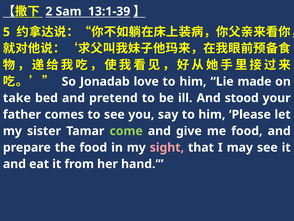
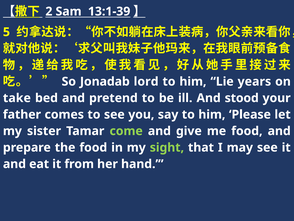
love: love -> lord
made: made -> years
sight colour: pink -> light green
